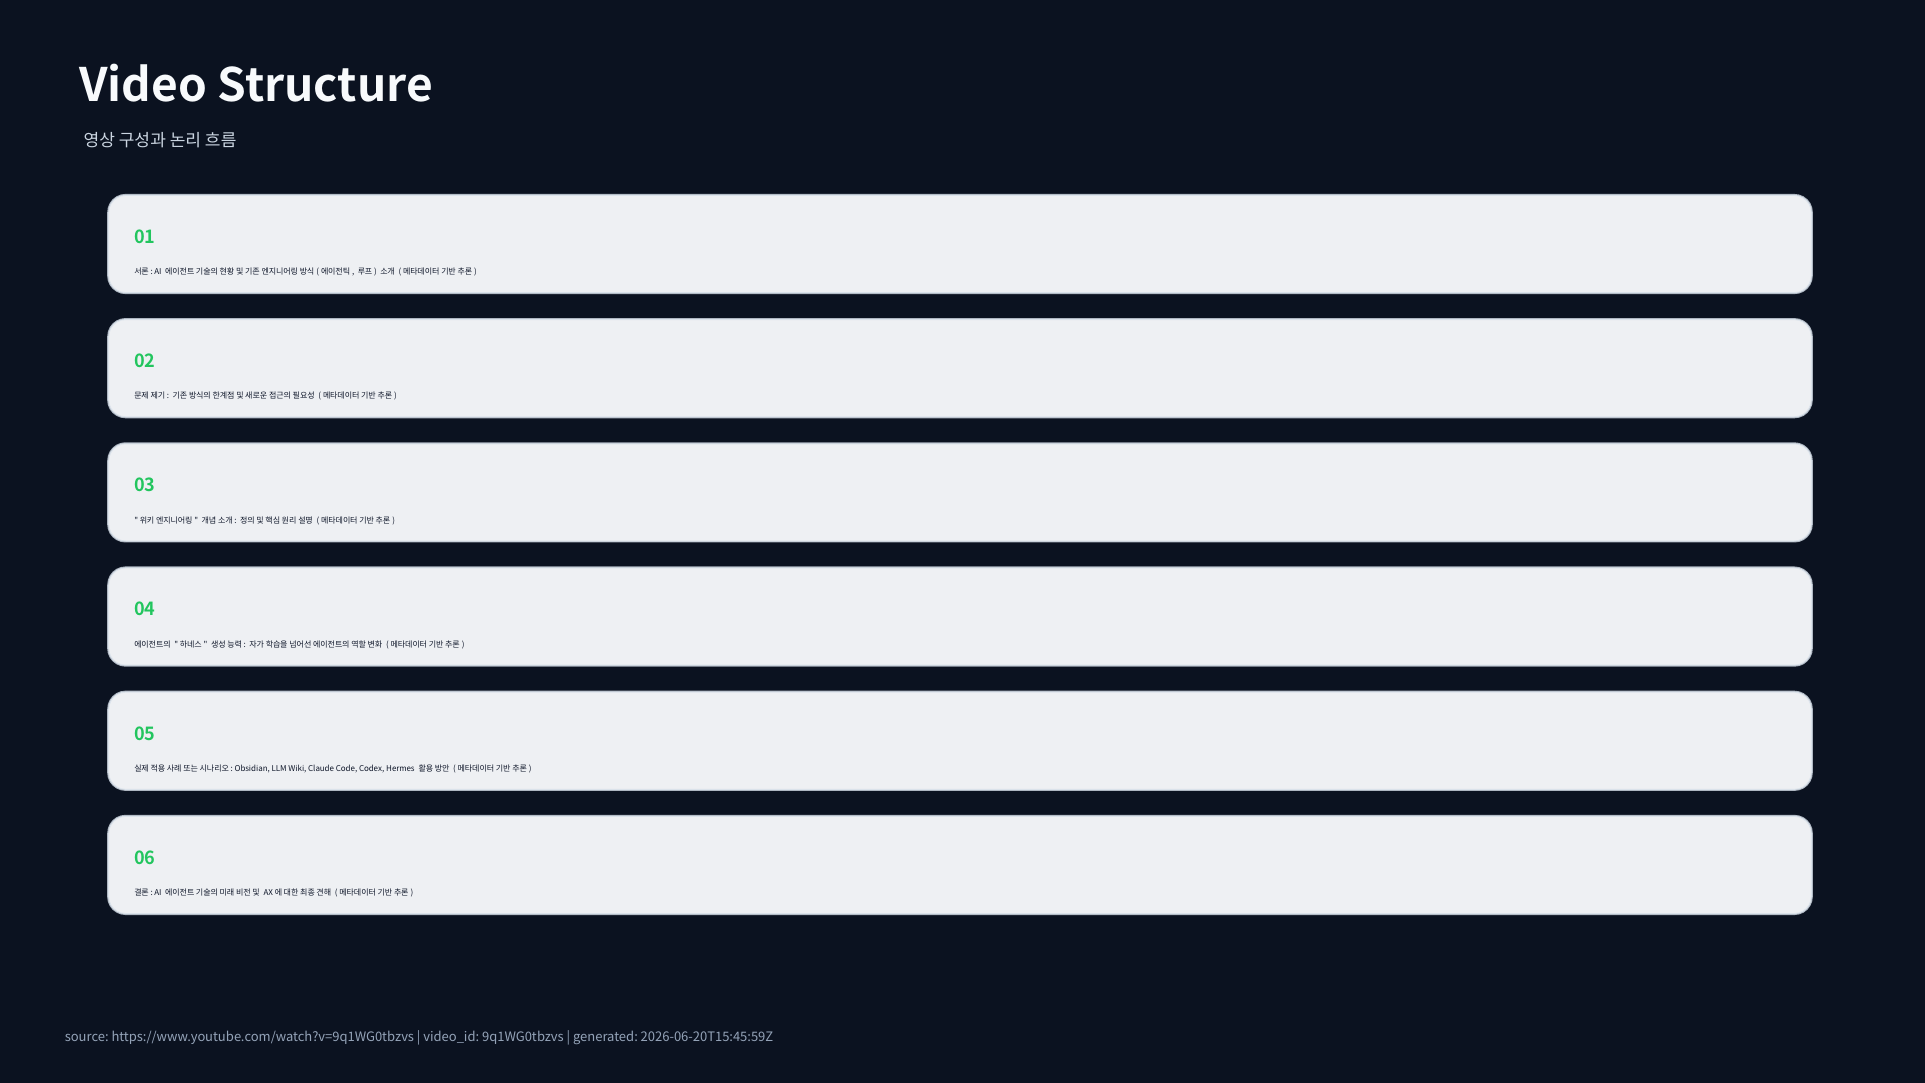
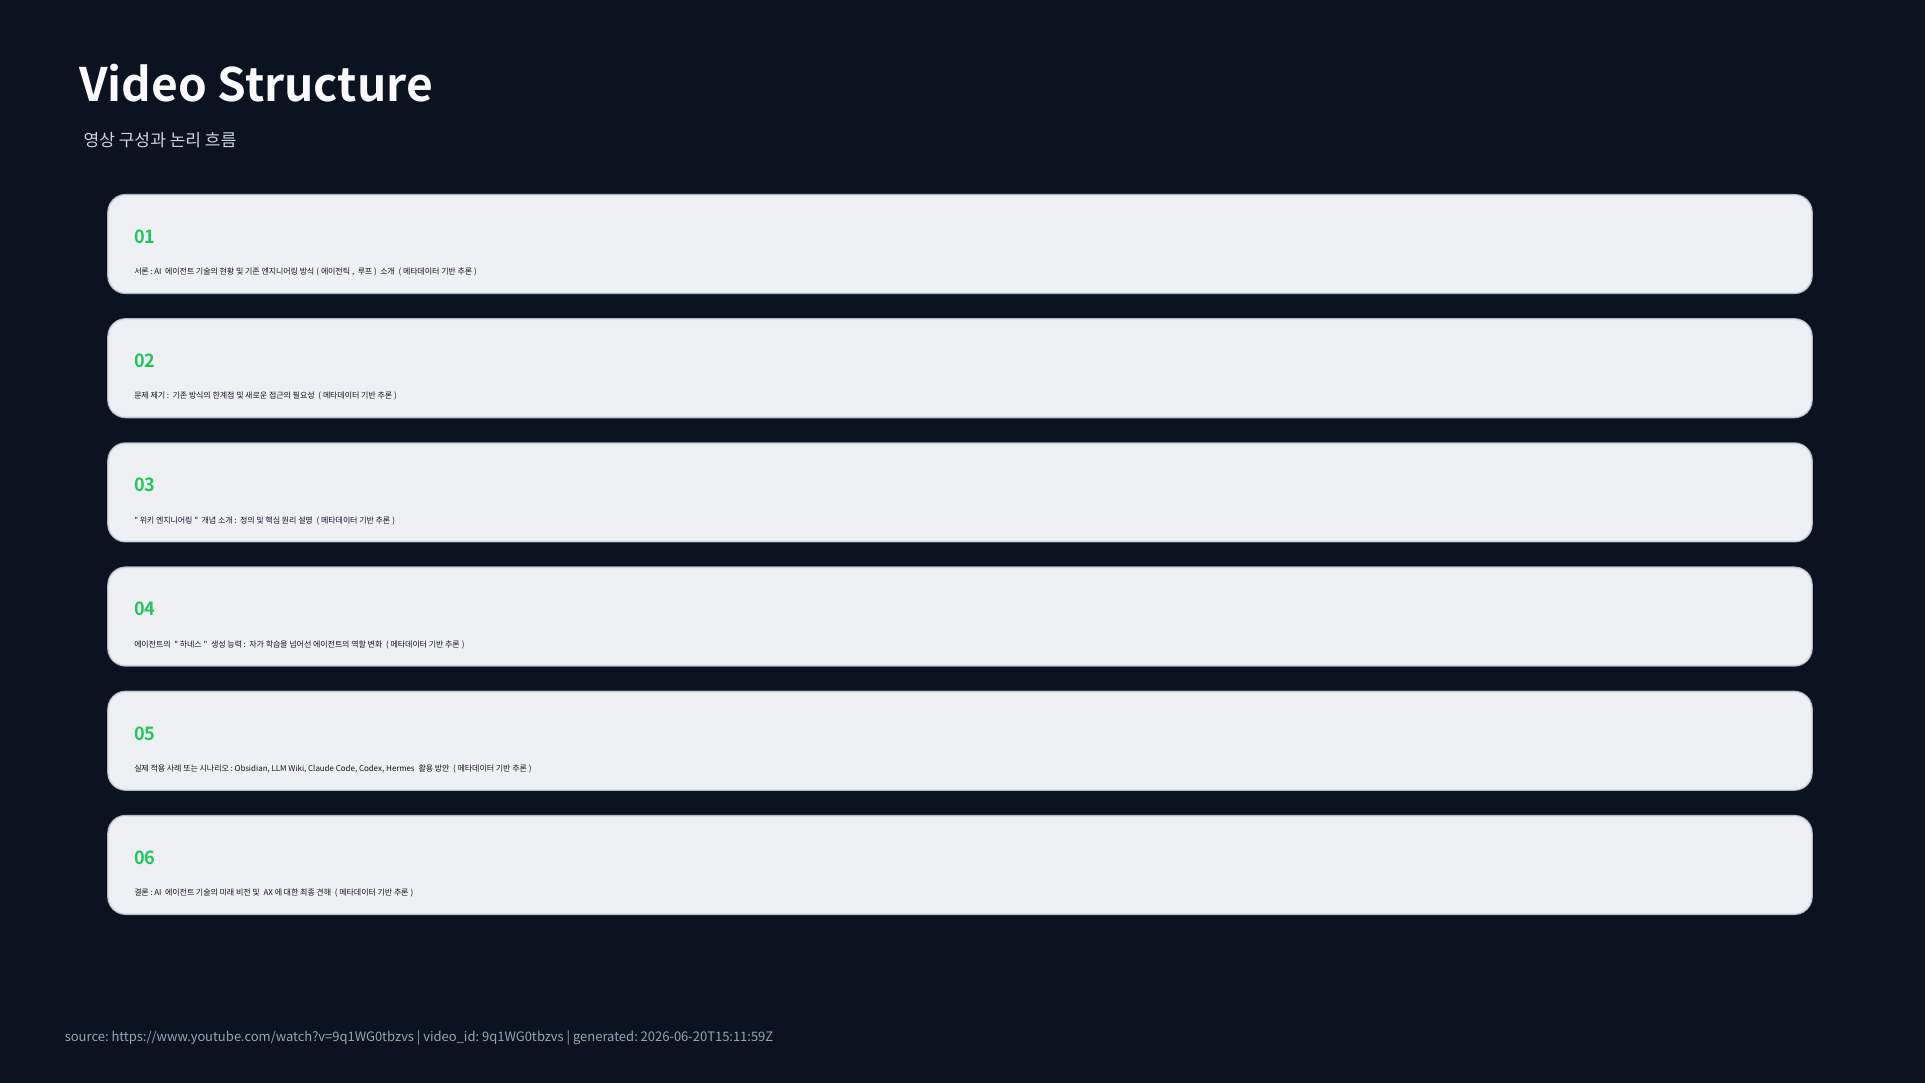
2026-06-20T15:45:59Z: 2026-06-20T15:45:59Z -> 2026-06-20T15:11:59Z
